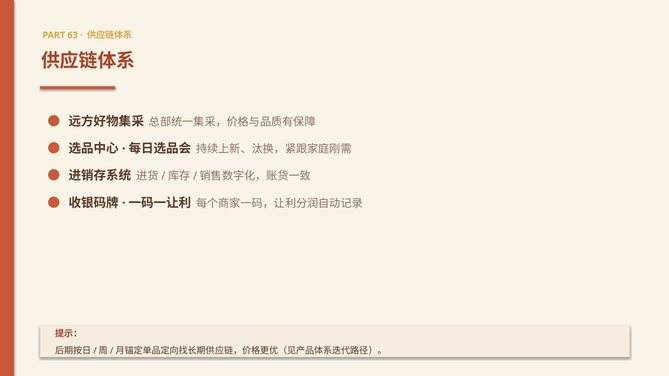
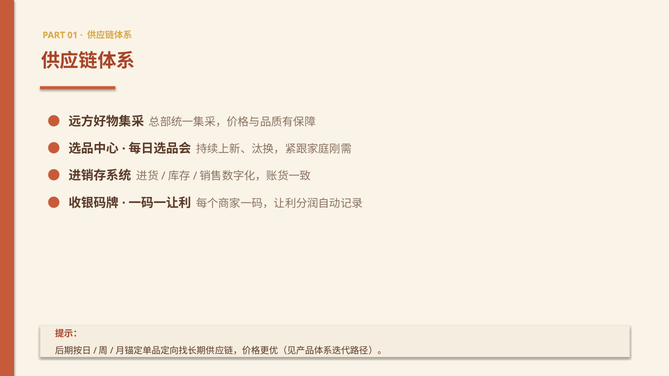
63: 63 -> 01
